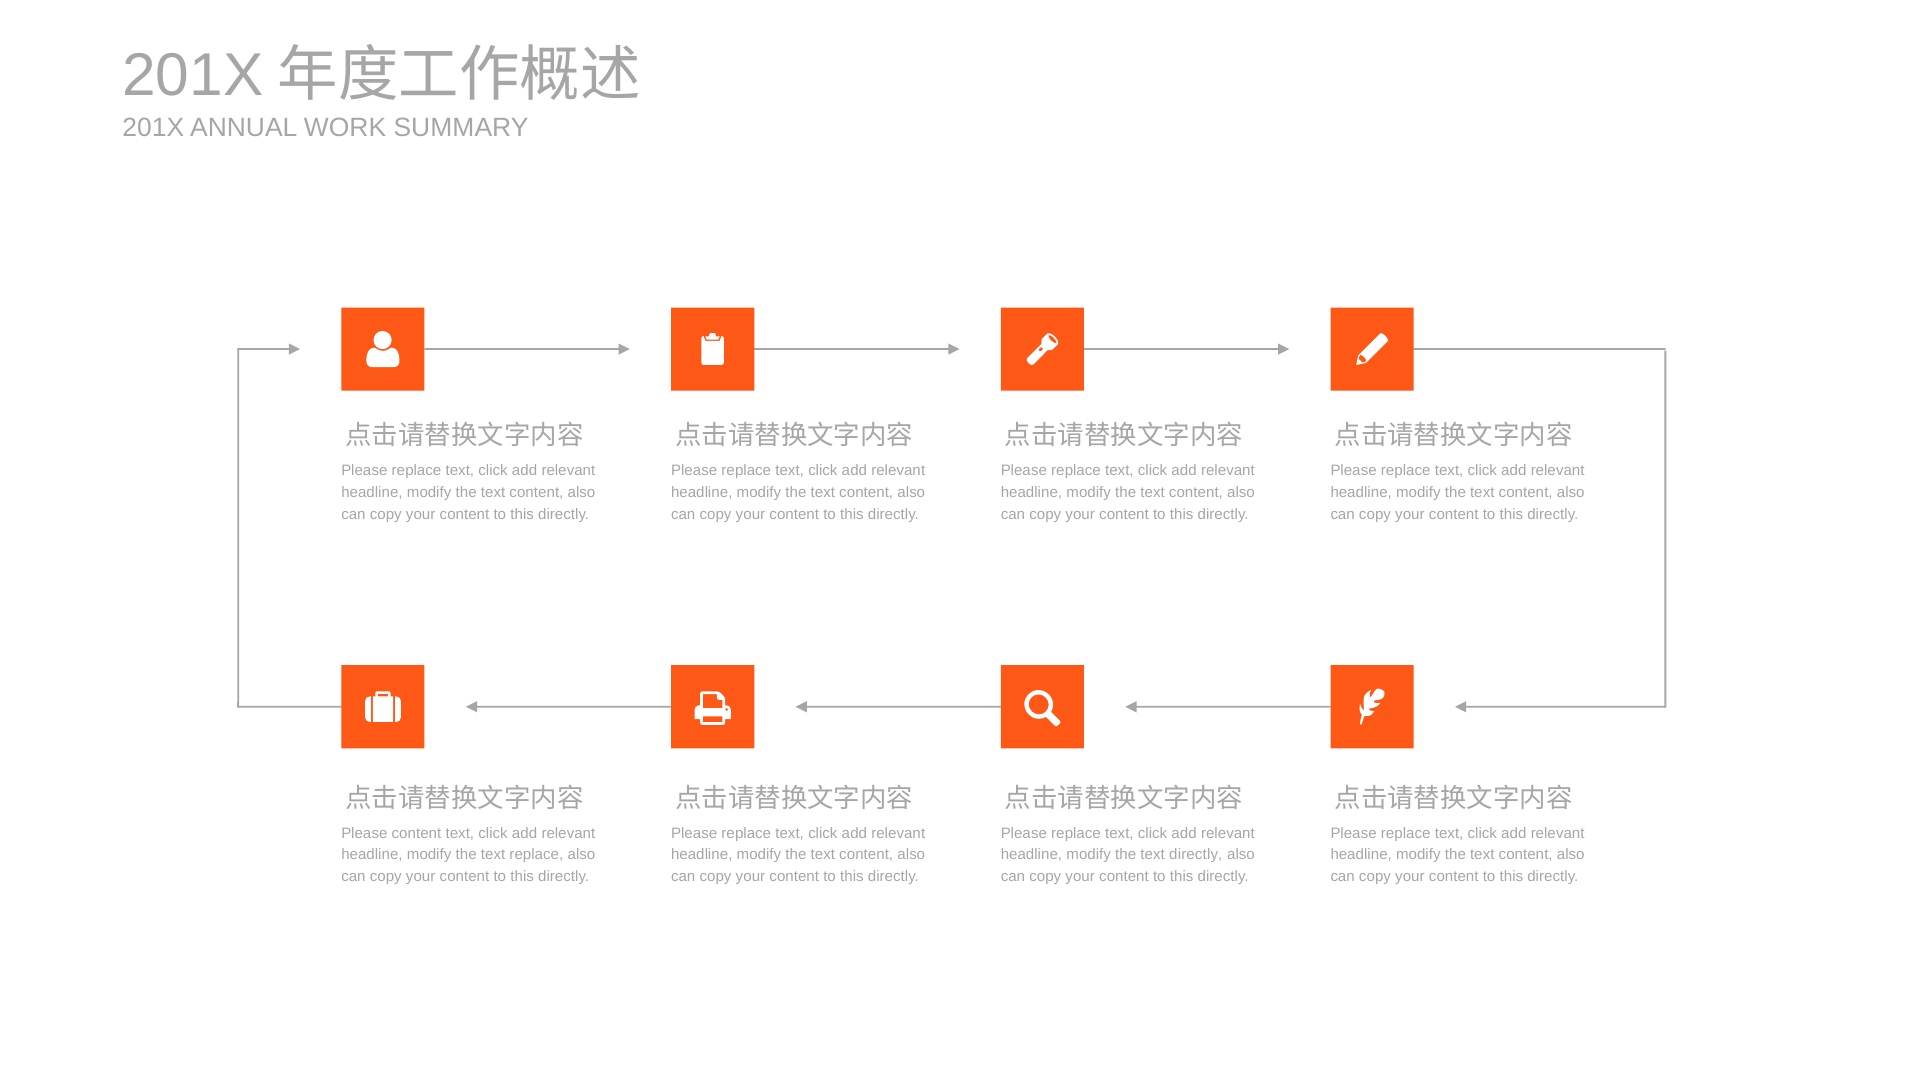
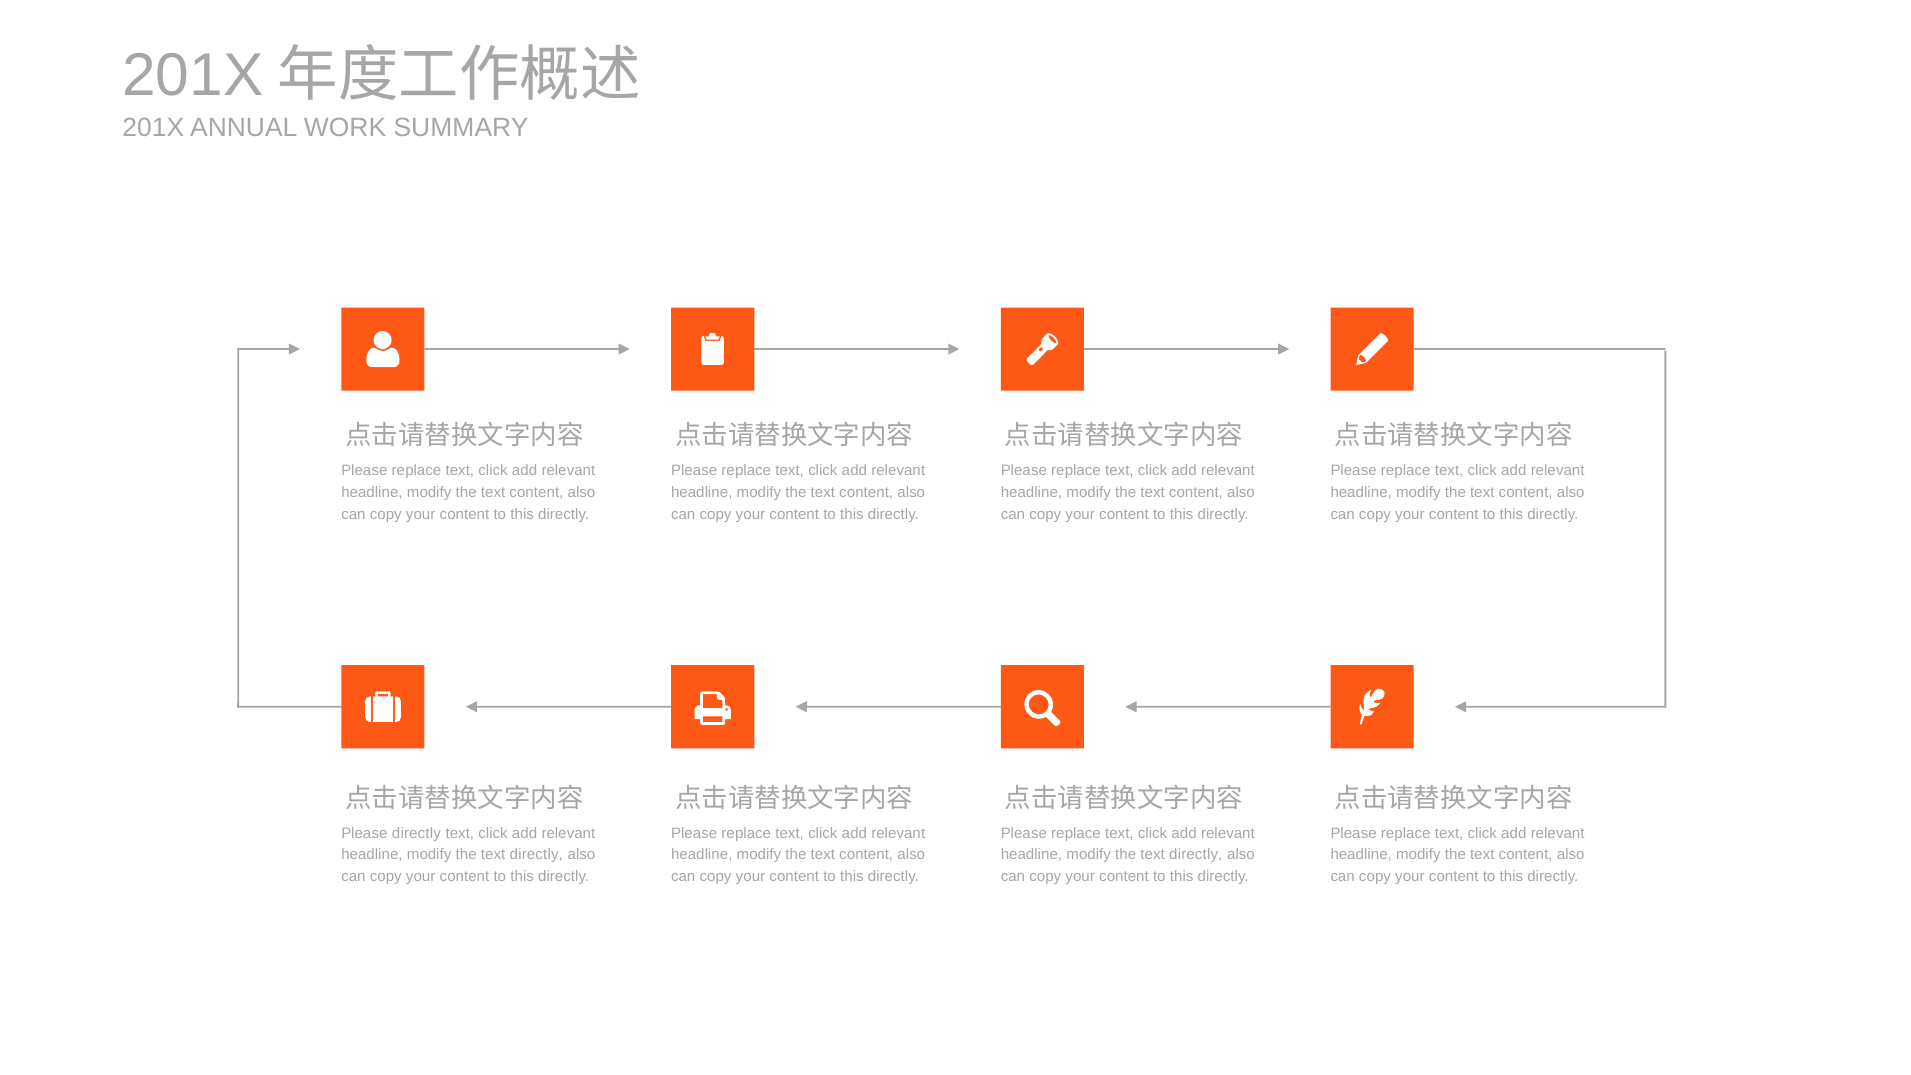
Please content: content -> directly
replace at (536, 855): replace -> directly
